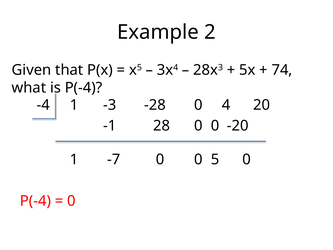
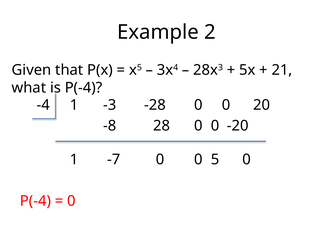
74: 74 -> 21
-28 0 4: 4 -> 0
-1: -1 -> -8
